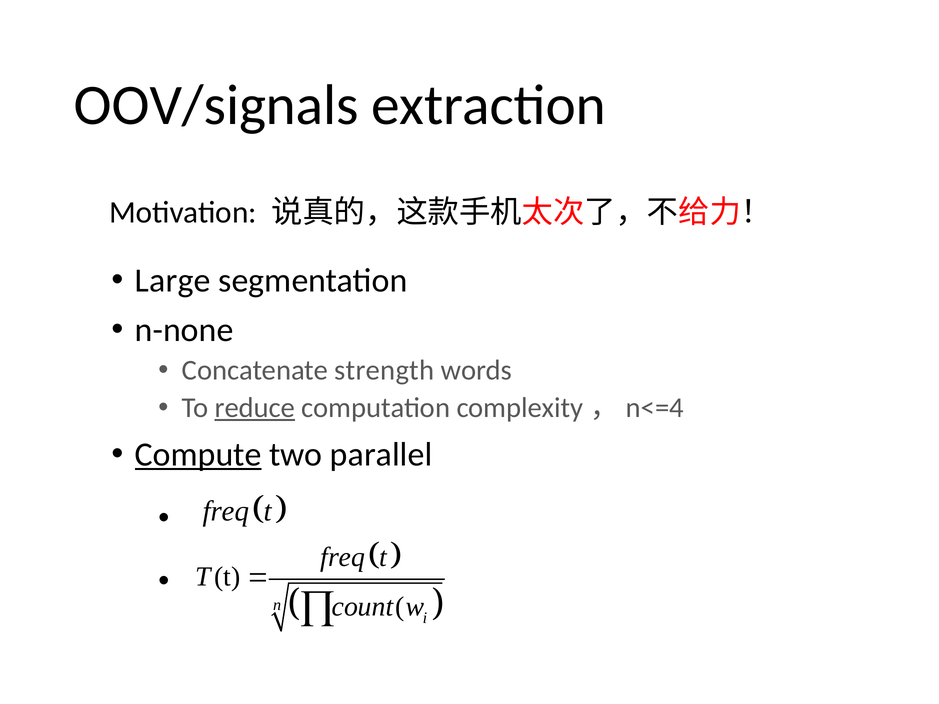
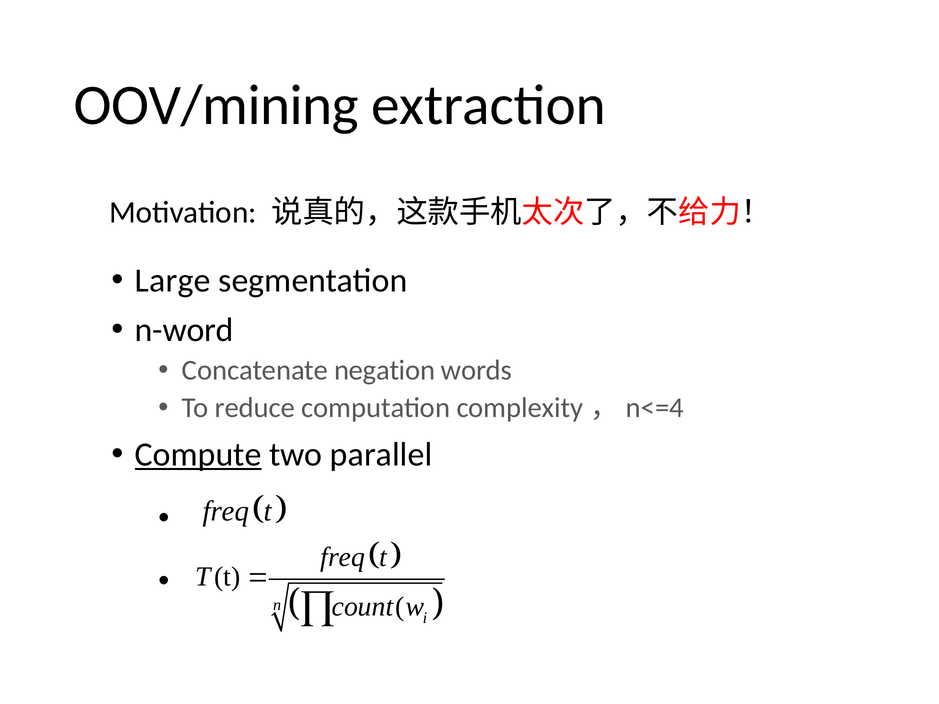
OOV/signals: OOV/signals -> OOV/mining
n-none: n-none -> n-word
strength: strength -> negation
reduce underline: present -> none
